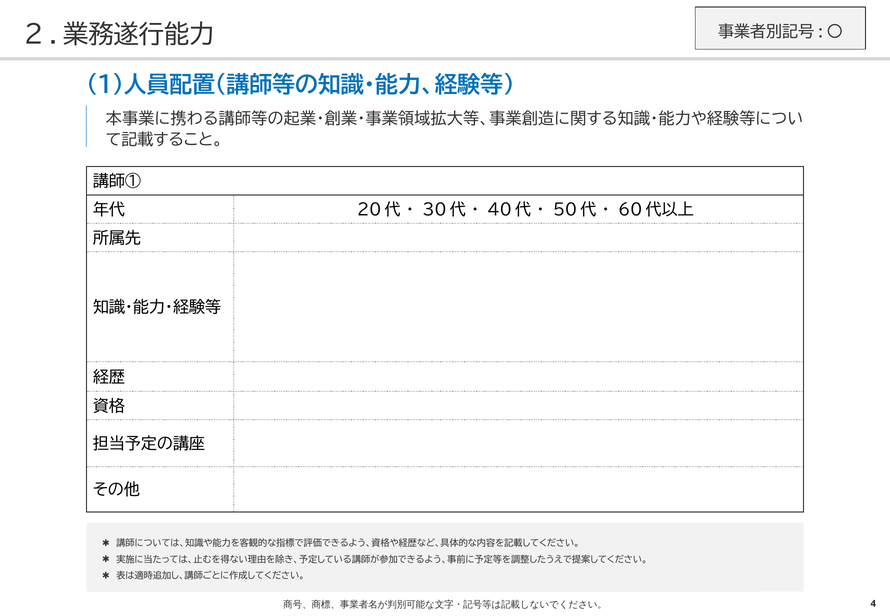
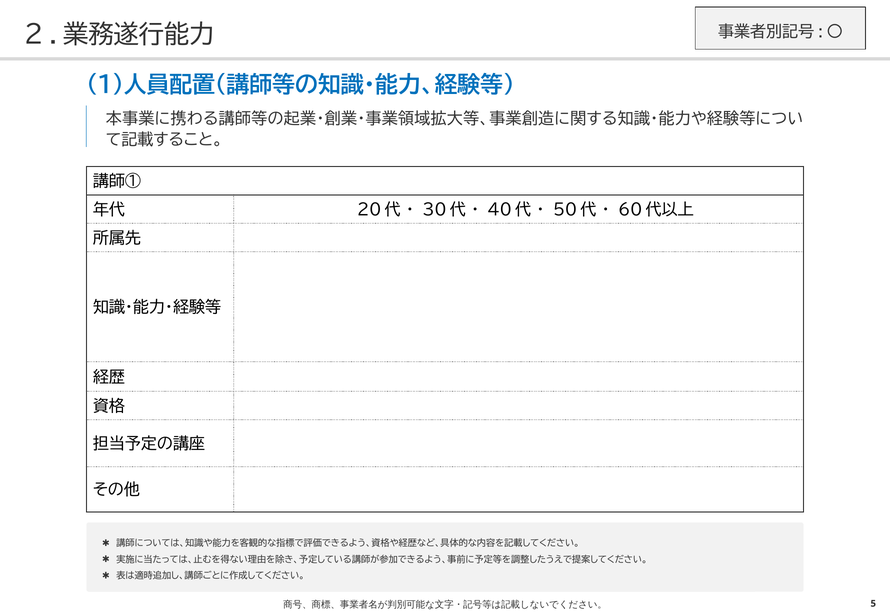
4: 4 -> 5
